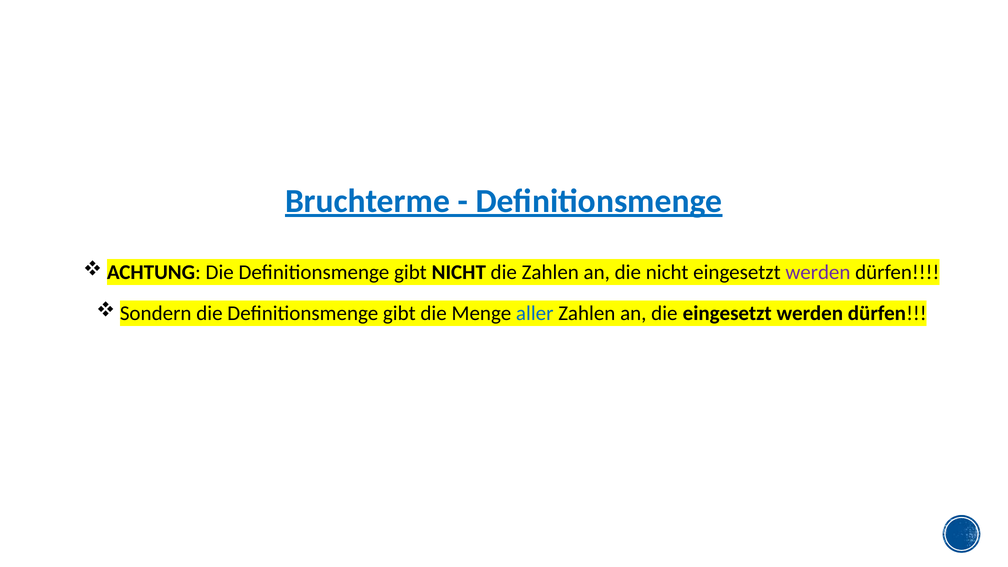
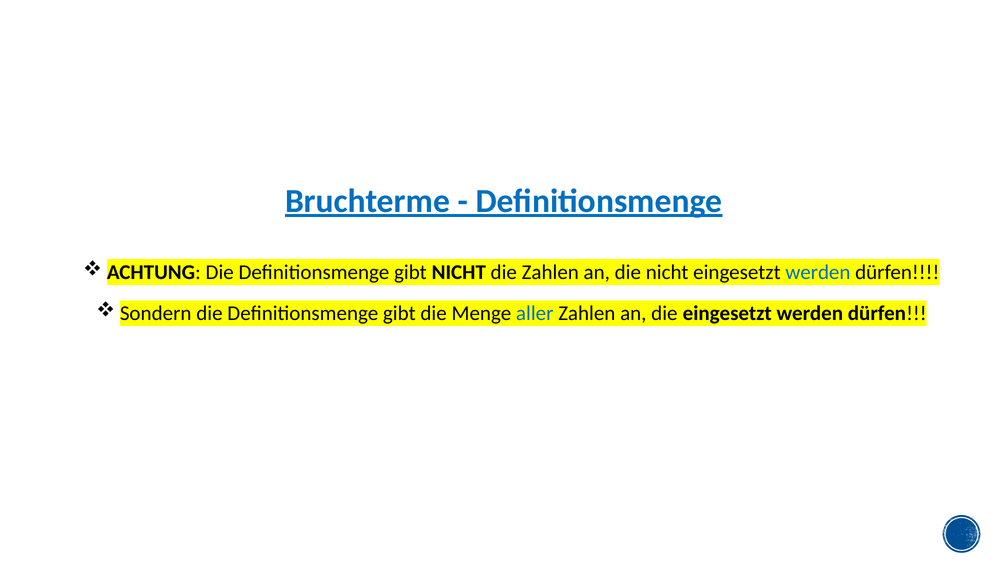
werden at (818, 272) colour: purple -> blue
